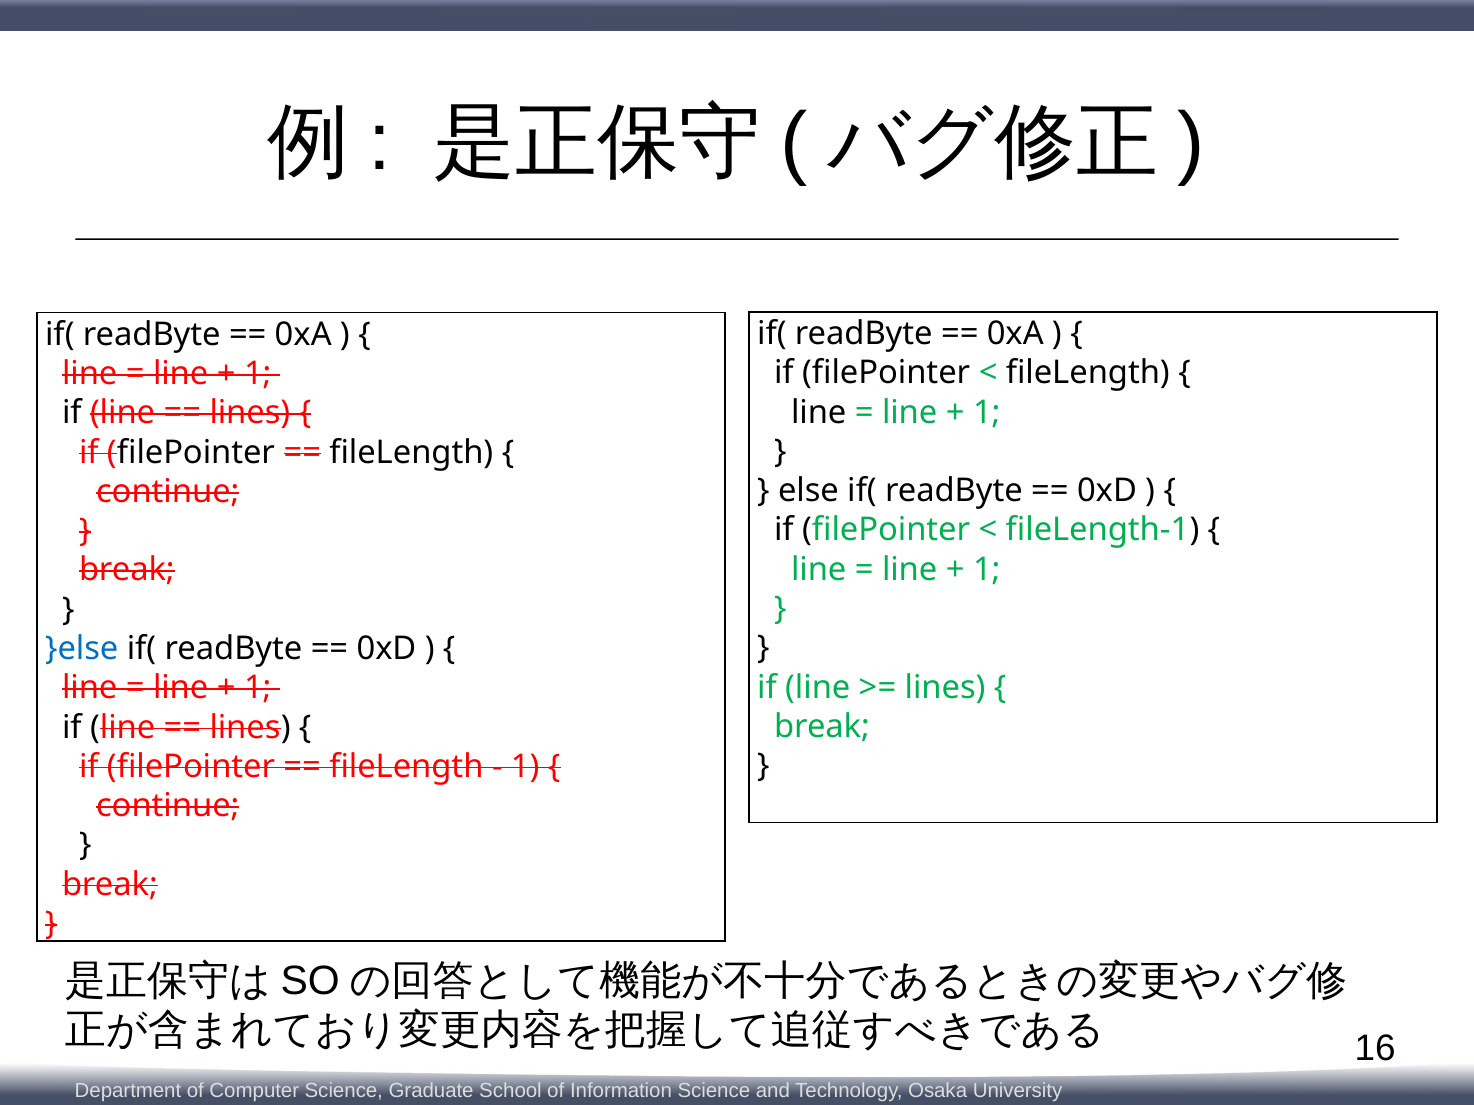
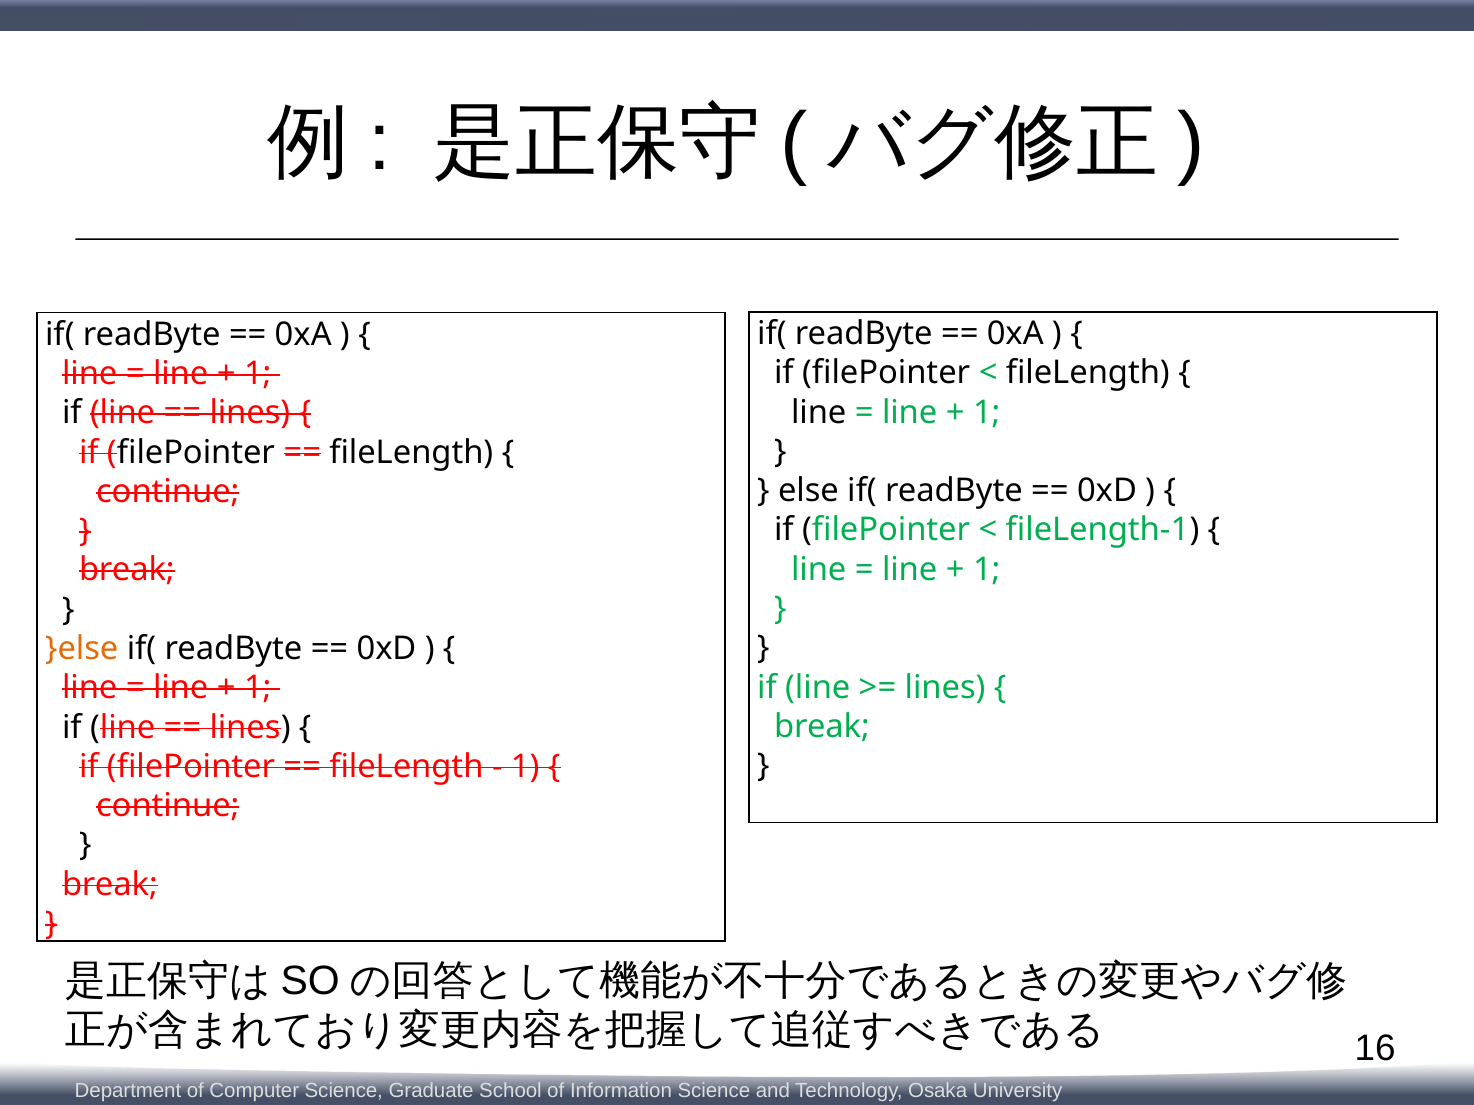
}else colour: blue -> orange
